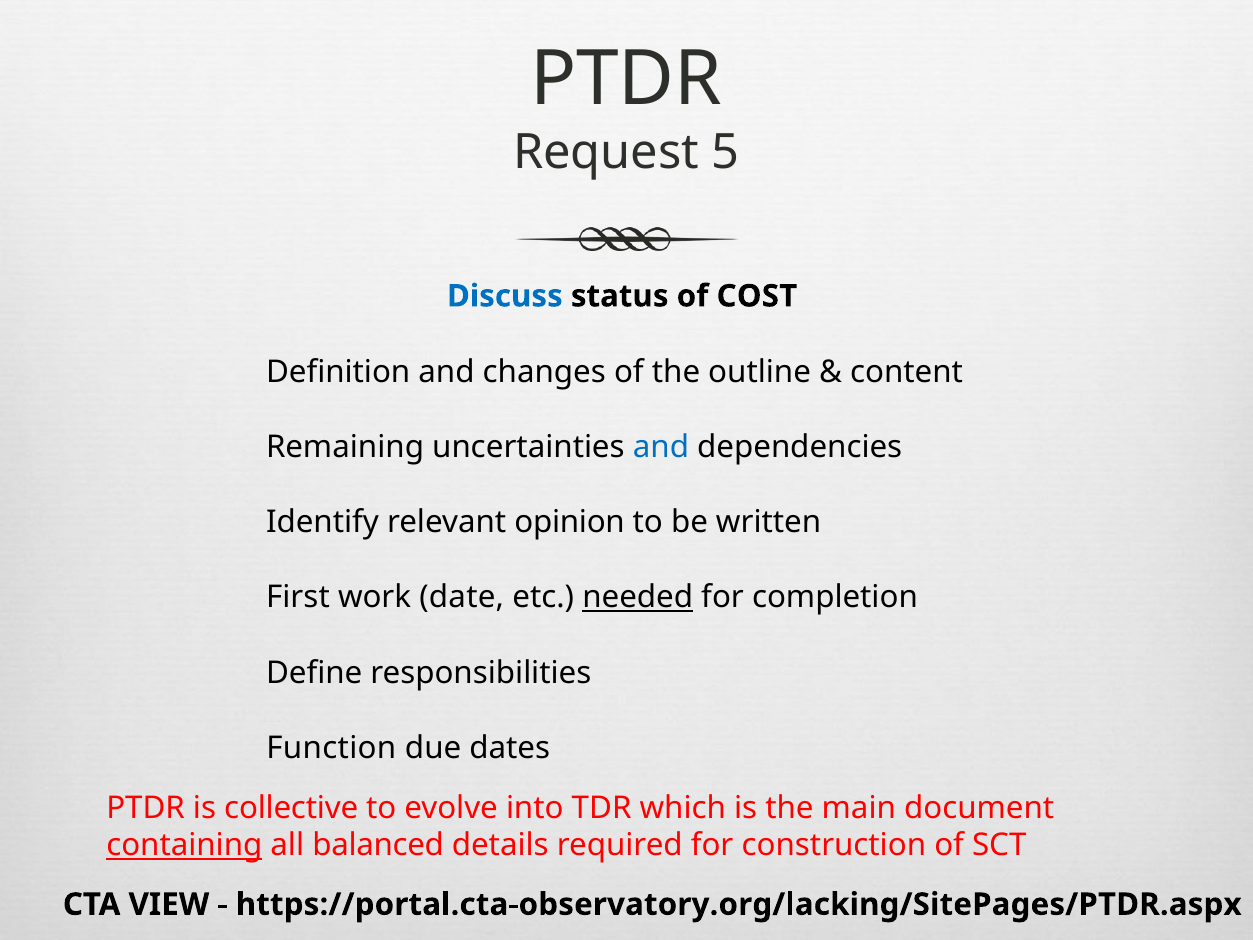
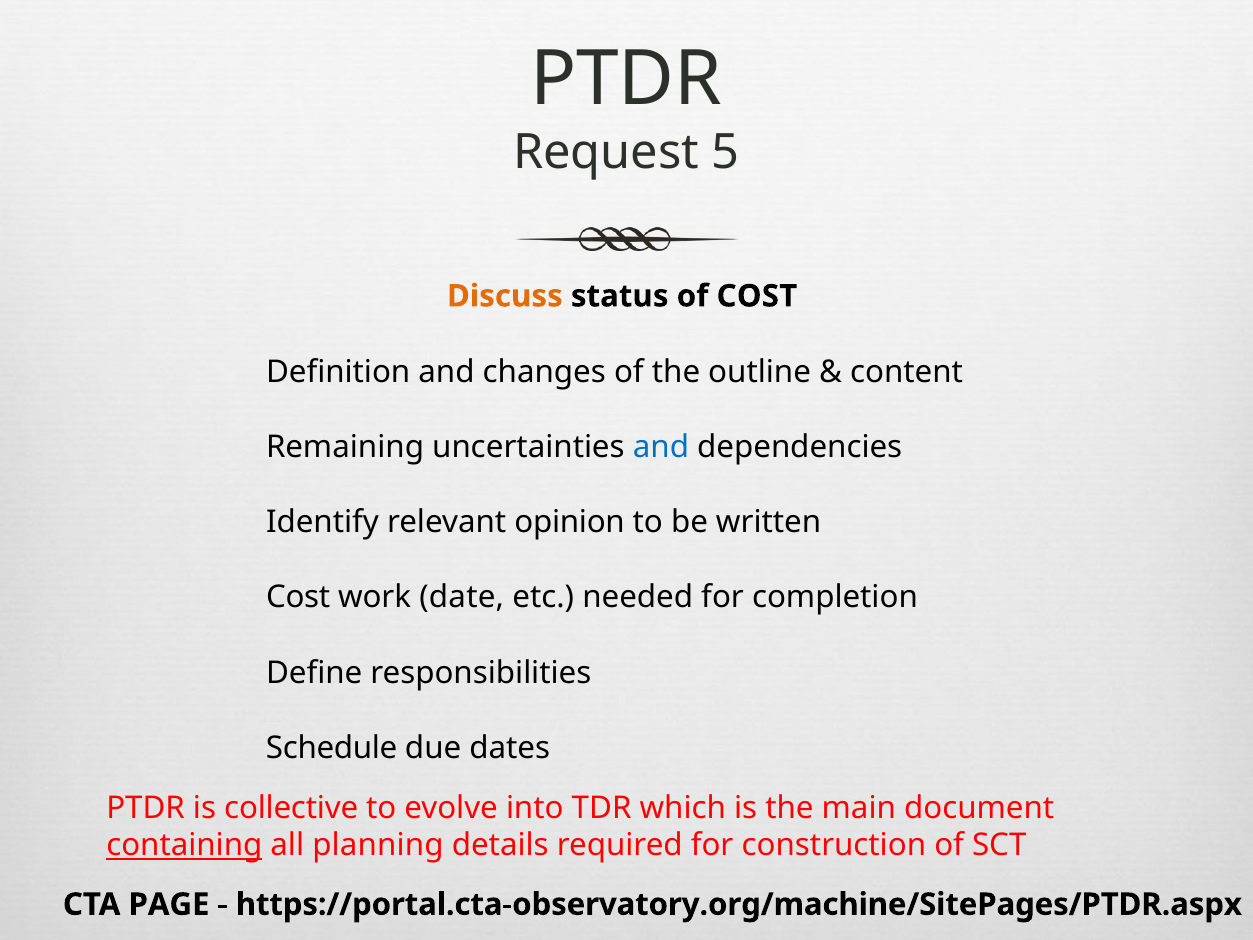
Discuss colour: blue -> orange
First at (298, 597): First -> Cost
needed underline: present -> none
Function: Function -> Schedule
balanced: balanced -> planning
VIEW: VIEW -> PAGE
https://portal.cta-observatory.org/lacking/SitePages/PTDR.aspx: https://portal.cta-observatory.org/lacking/SitePages/PTDR.aspx -> https://portal.cta-observatory.org/machine/SitePages/PTDR.aspx
